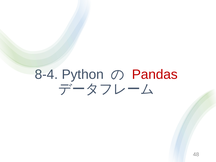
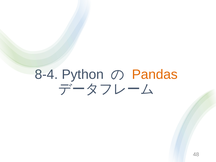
Pandas colour: red -> orange
